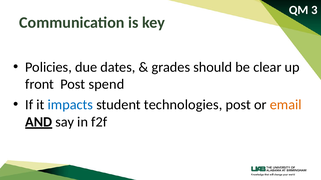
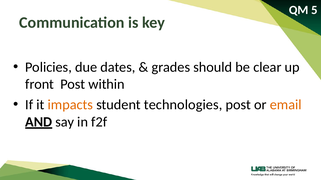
3: 3 -> 5
spend: spend -> within
impacts colour: blue -> orange
